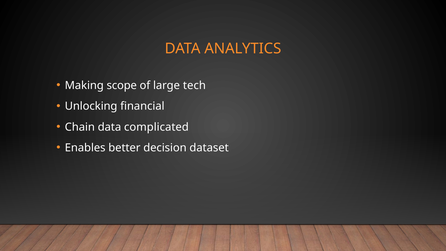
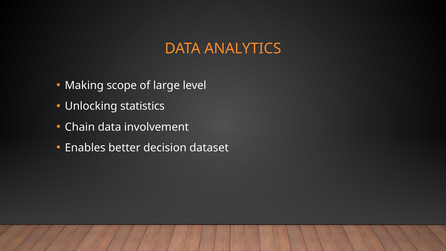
tech: tech -> level
financial: financial -> statistics
complicated: complicated -> involvement
